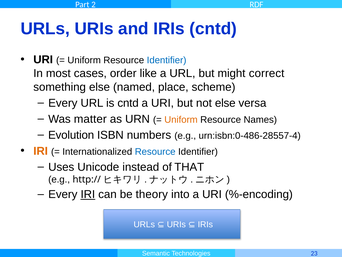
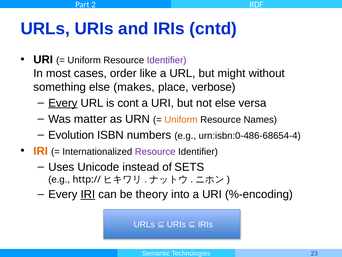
Identifier at (167, 60) colour: blue -> purple
correct: correct -> without
named: named -> makes
scheme: scheme -> verbose
Every at (63, 103) underline: none -> present
is cntd: cntd -> cont
urn:isbn:0-486-28557-4: urn:isbn:0-486-28557-4 -> urn:isbn:0-486-68654-4
Resource at (155, 151) colour: blue -> purple
THAT: THAT -> SETS
